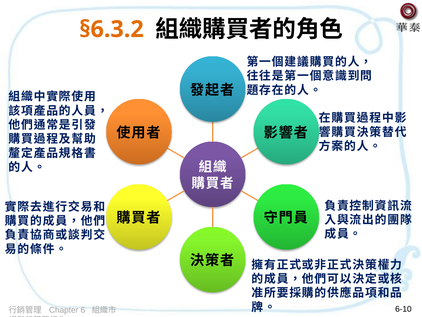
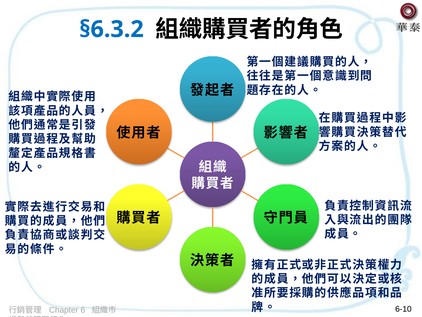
§6.3.2 colour: orange -> blue
